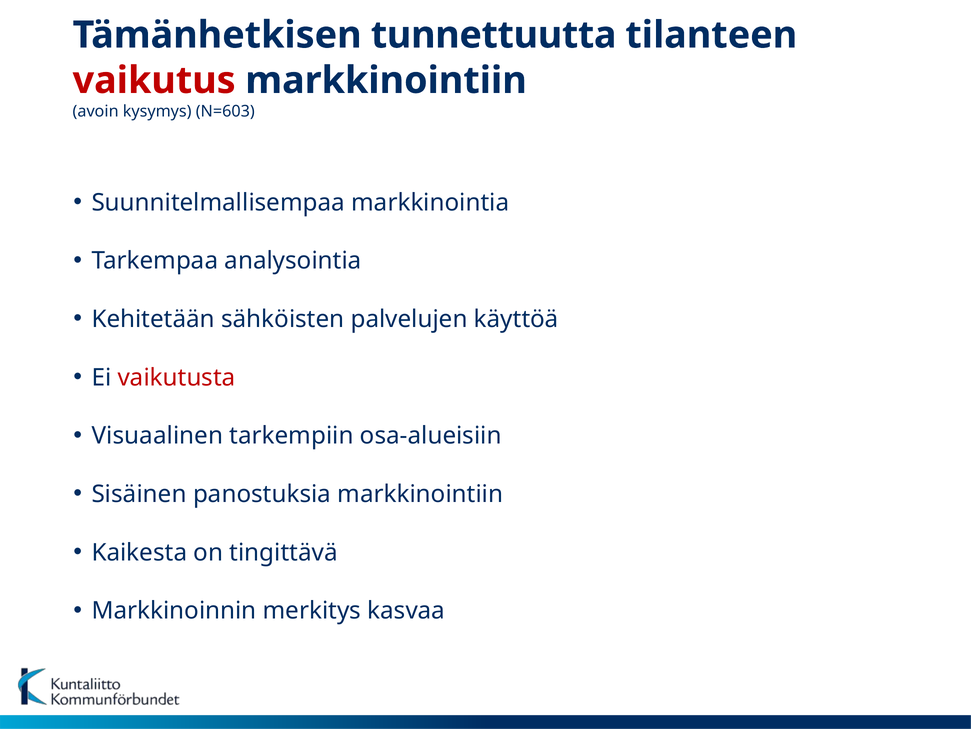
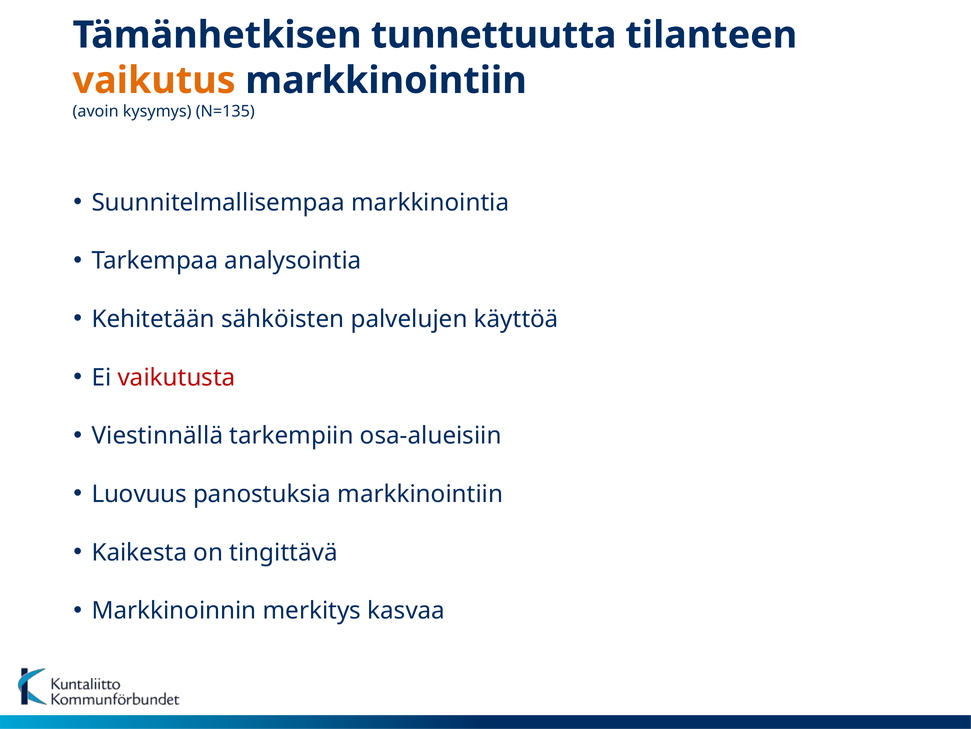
vaikutus colour: red -> orange
N=603: N=603 -> N=135
Visuaalinen: Visuaalinen -> Viestinnällä
Sisäinen: Sisäinen -> Luovuus
